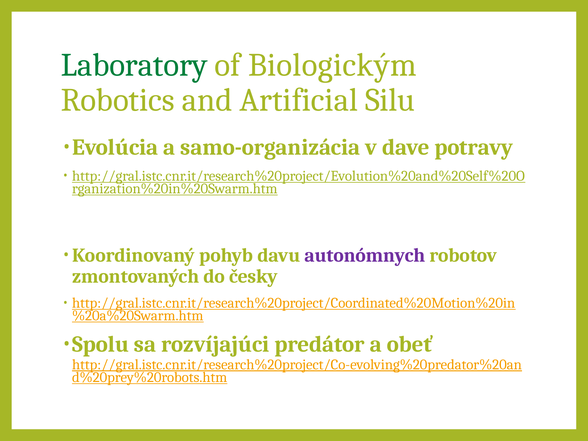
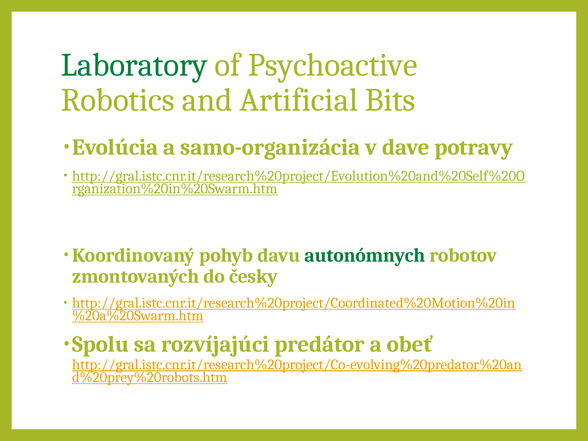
Biologickým: Biologickým -> Psychoactive
Silu: Silu -> Bits
autonómnych colour: purple -> green
